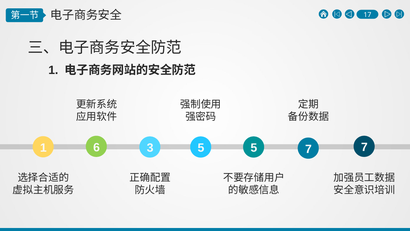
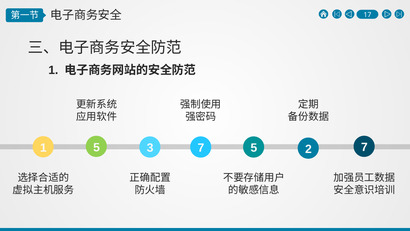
1 6: 6 -> 5
3 5: 5 -> 7
5 7: 7 -> 2
